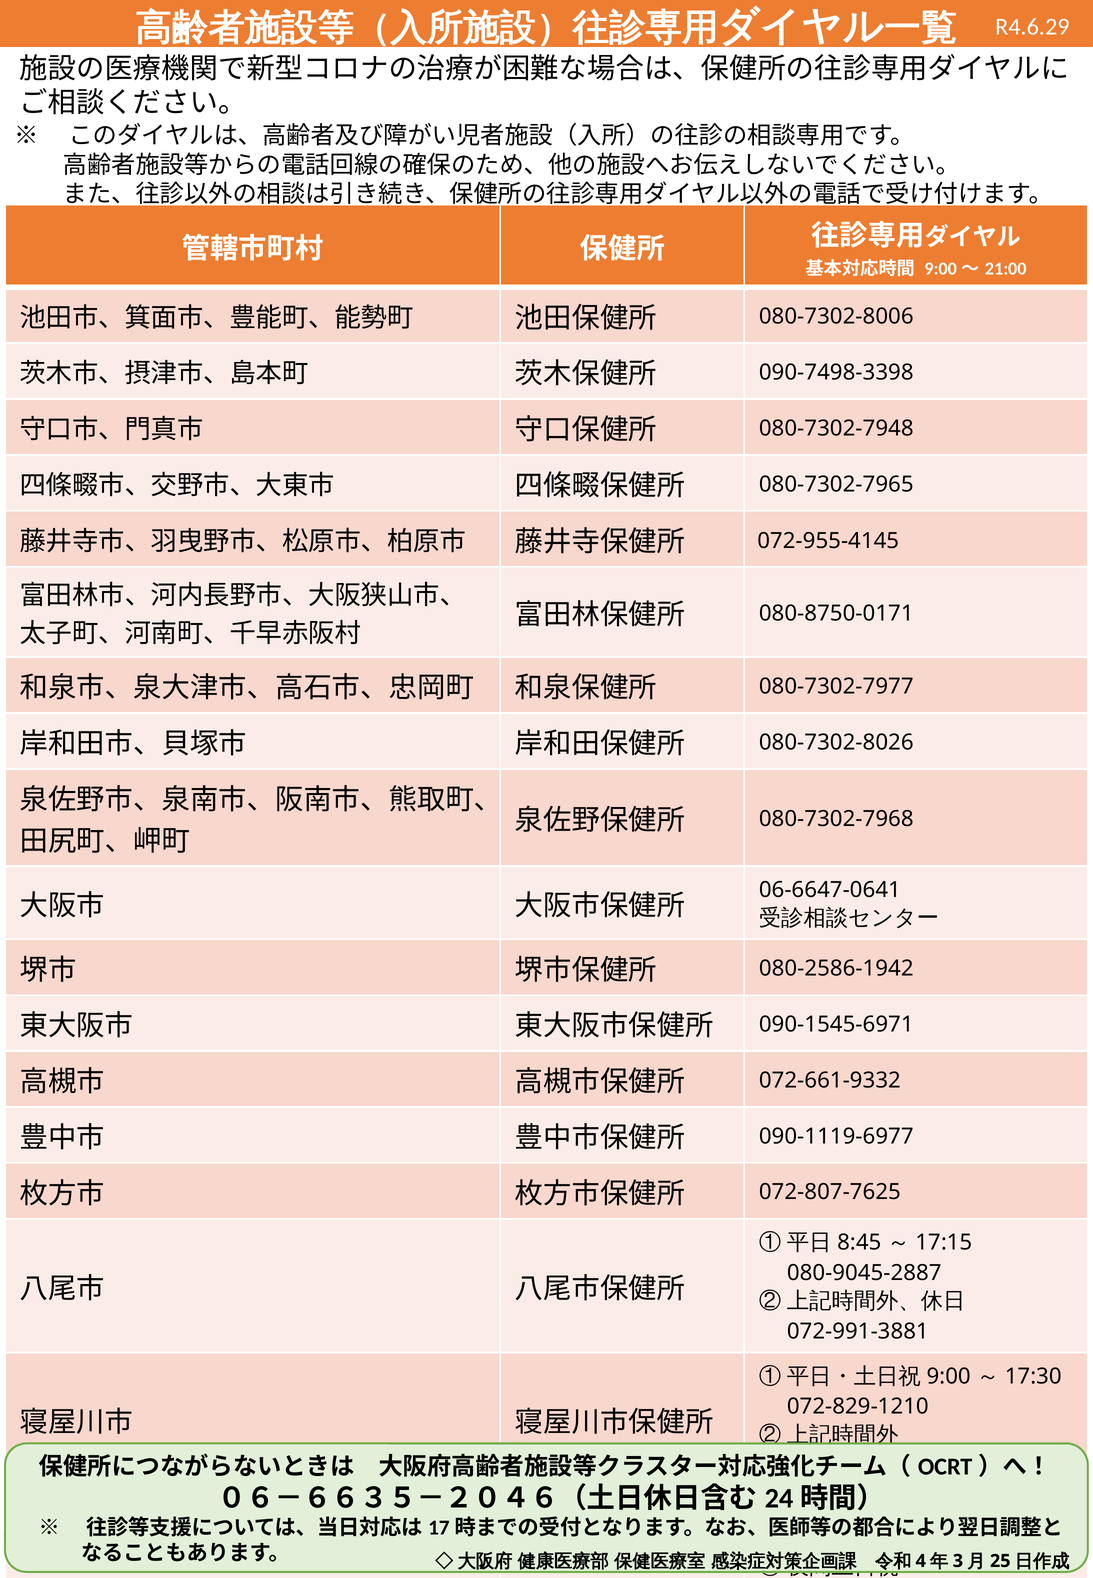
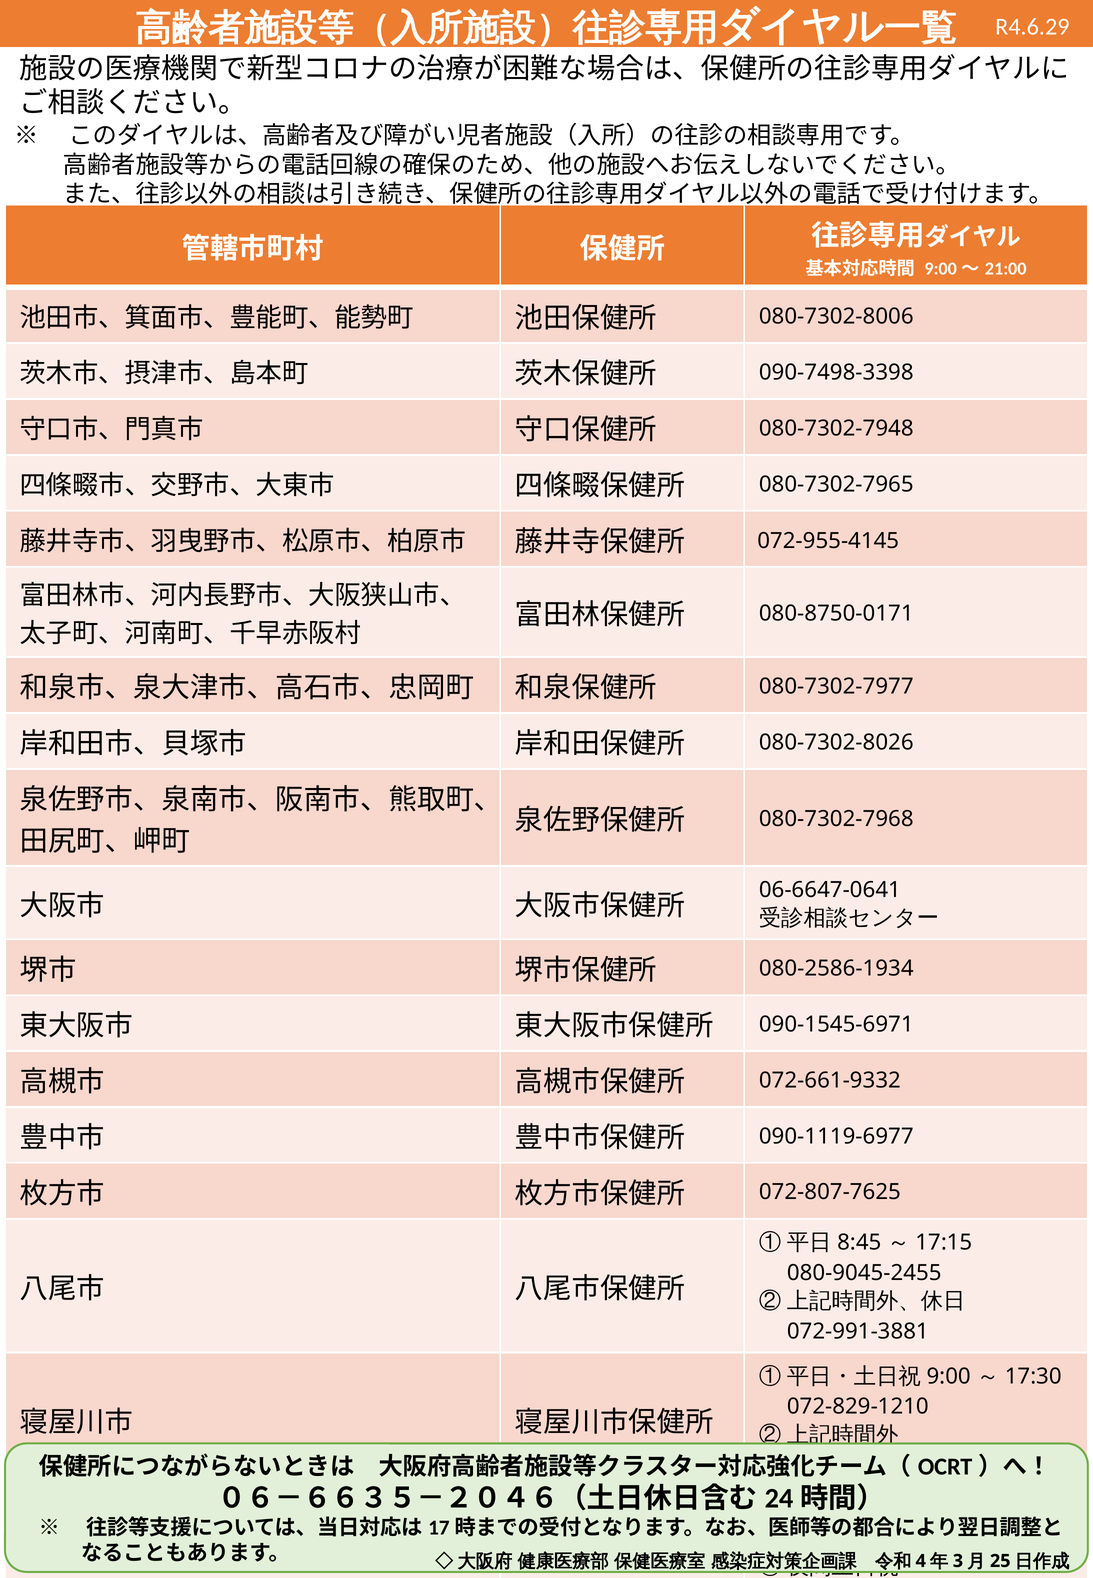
080-2586-1942: 080-2586-1942 -> 080-2586-1934
080-9045-2887: 080-9045-2887 -> 080-9045-2455
